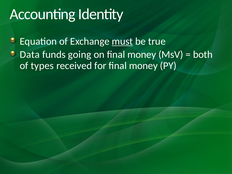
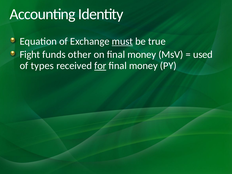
Data: Data -> Fight
going: going -> other
both: both -> used
for underline: none -> present
